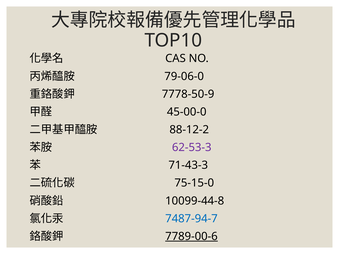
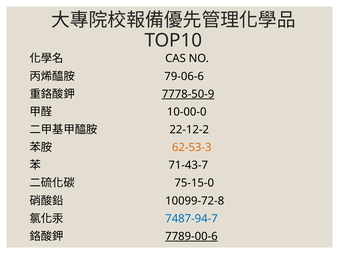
79-06-0: 79-06-0 -> 79-06-6
7778-50-9 underline: none -> present
45-00-0: 45-00-0 -> 10-00-0
88-12-2: 88-12-2 -> 22-12-2
62-53-3 colour: purple -> orange
71-43-3: 71-43-3 -> 71-43-7
10099-44-8: 10099-44-8 -> 10099-72-8
